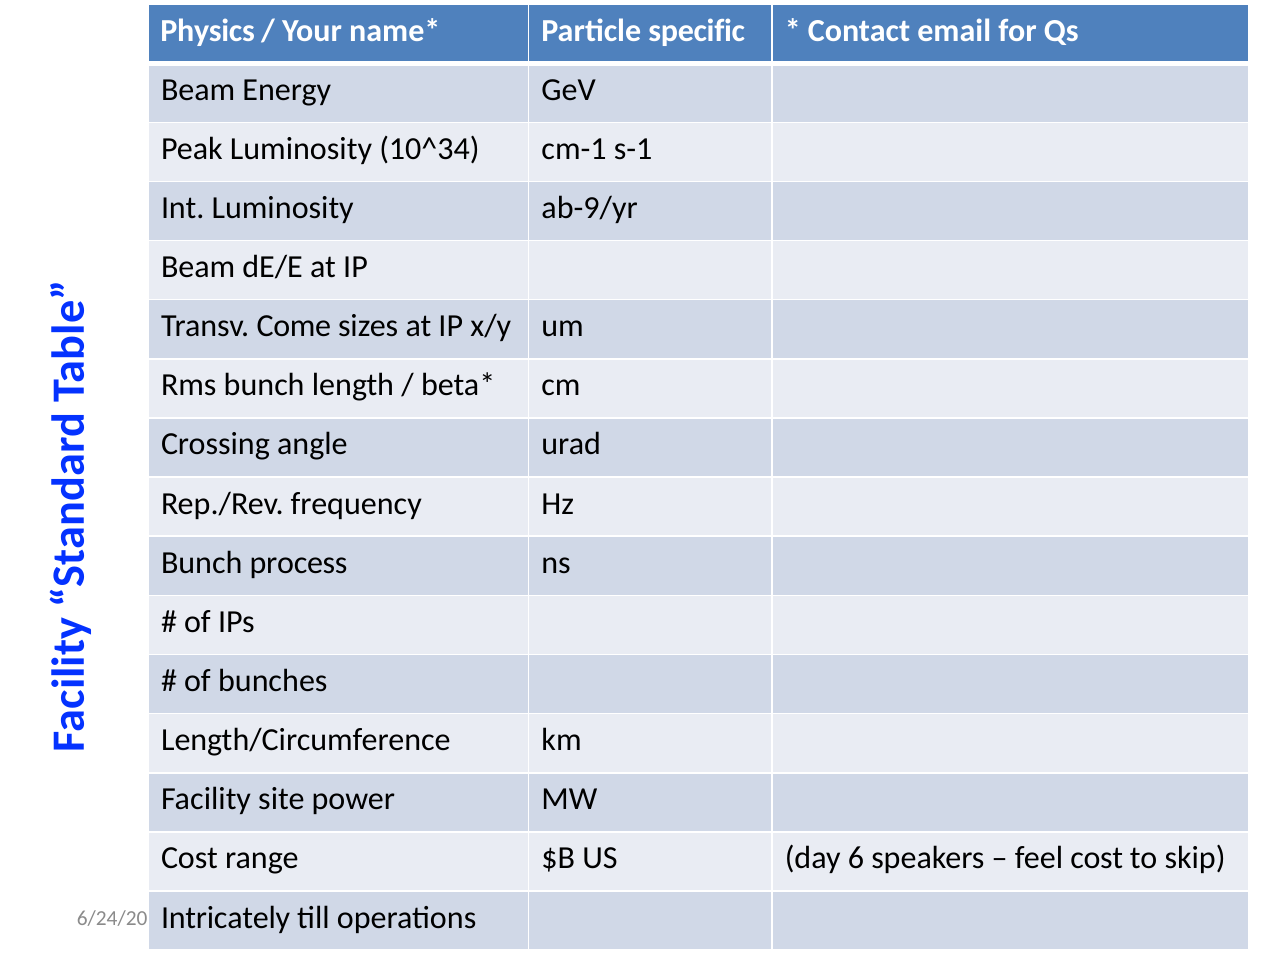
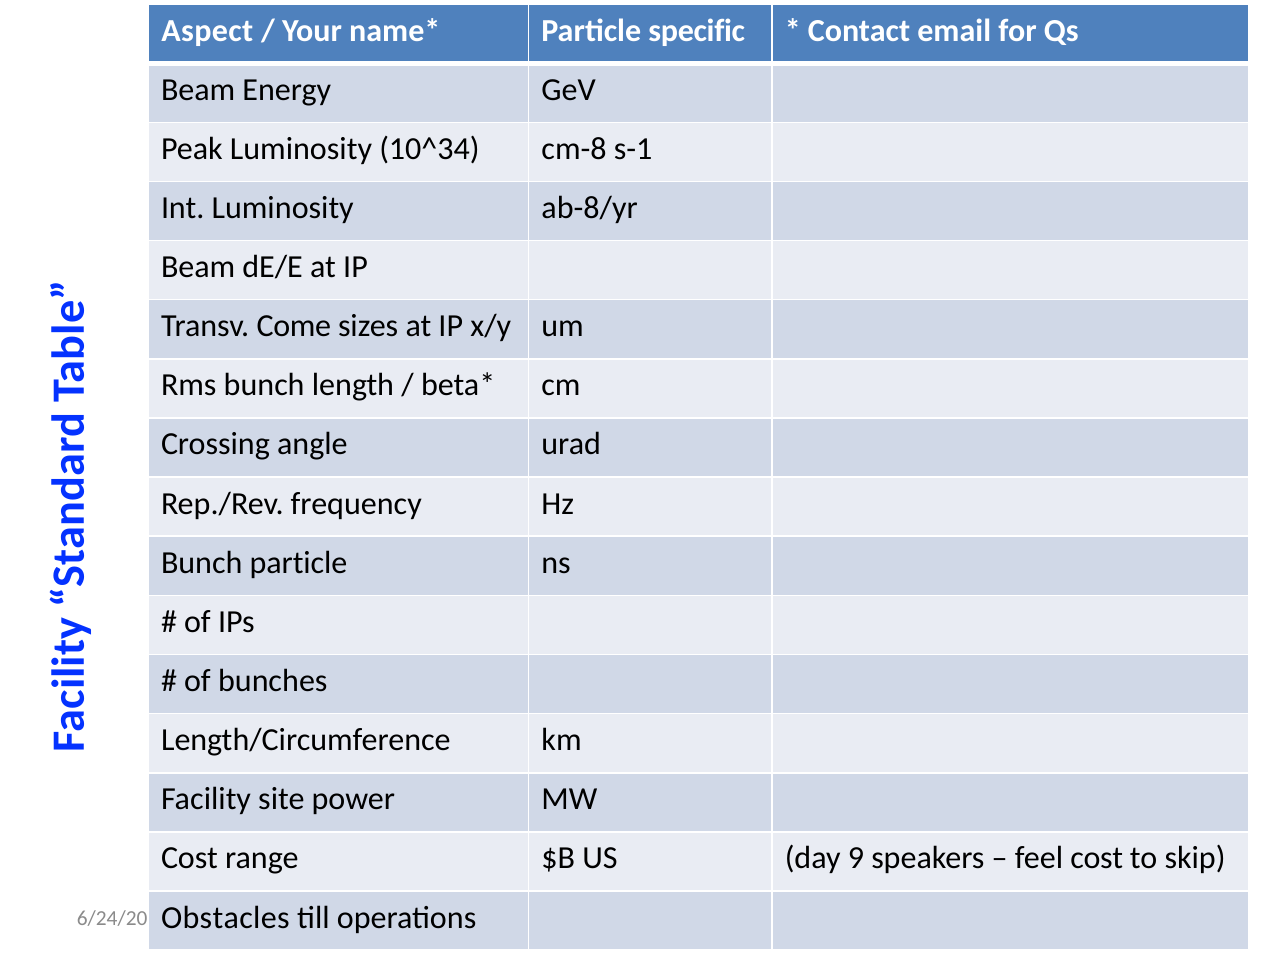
Physics: Physics -> Aspect
cm-1: cm-1 -> cm-8
ab-9/yr: ab-9/yr -> ab-8/yr
Bunch process: process -> particle
day 6: 6 -> 9
Intricately: Intricately -> Obstacles
